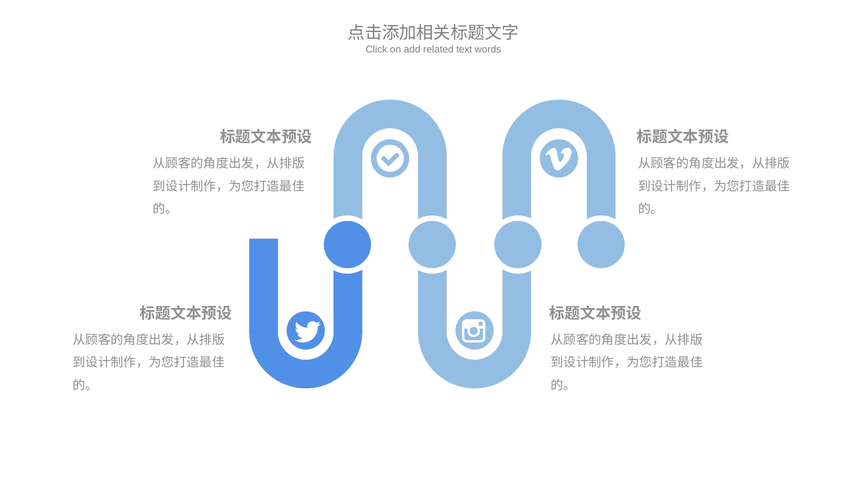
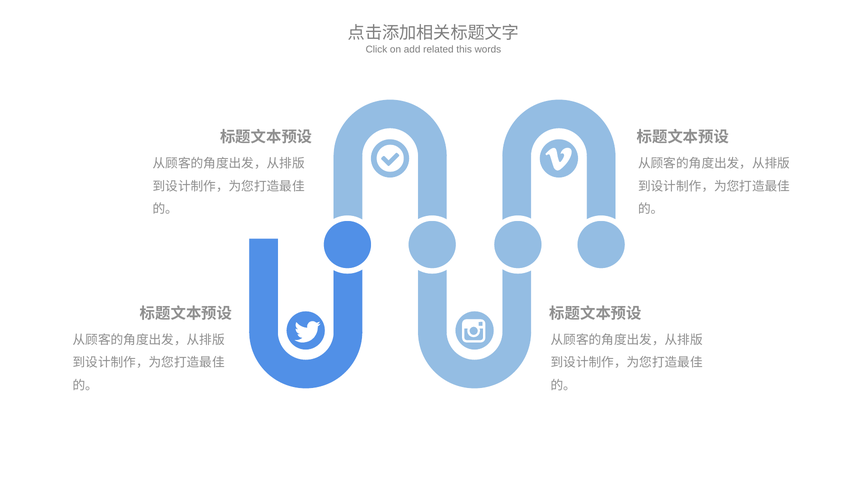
text: text -> this
